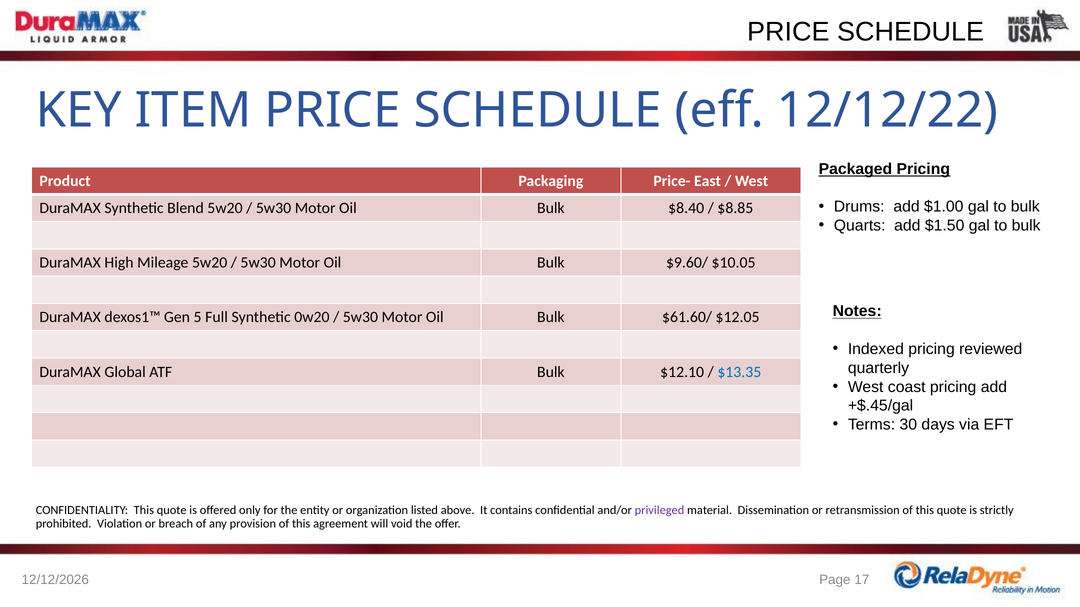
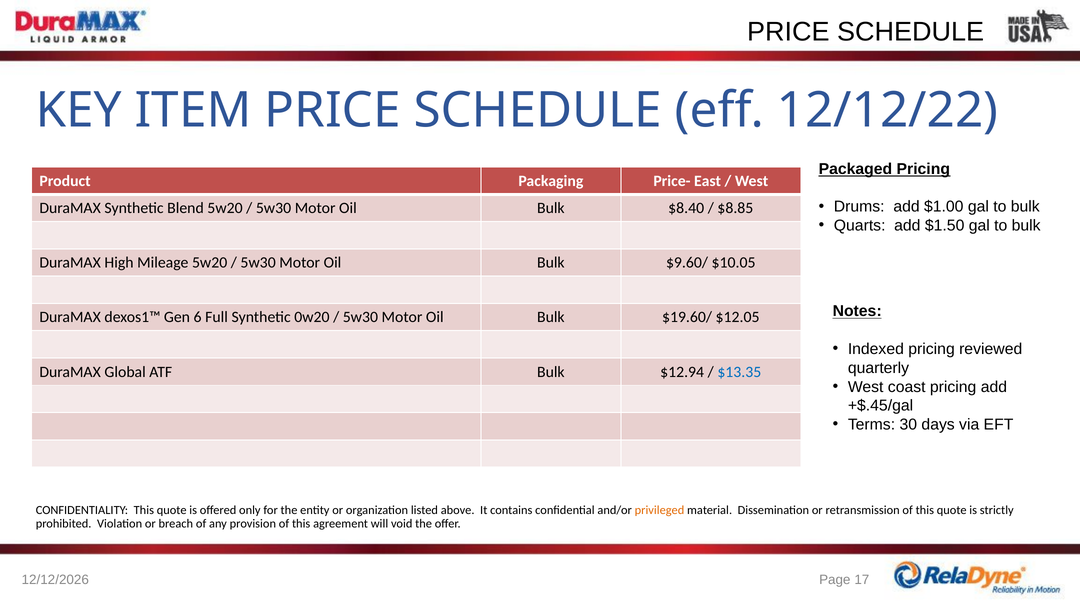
5: 5 -> 6
$61.60/: $61.60/ -> $19.60/
$12.10: $12.10 -> $12.94
privileged colour: purple -> orange
